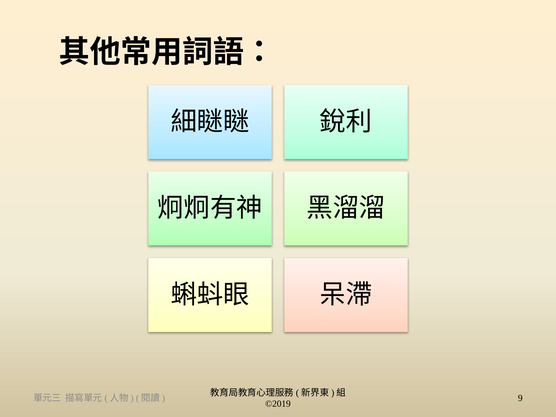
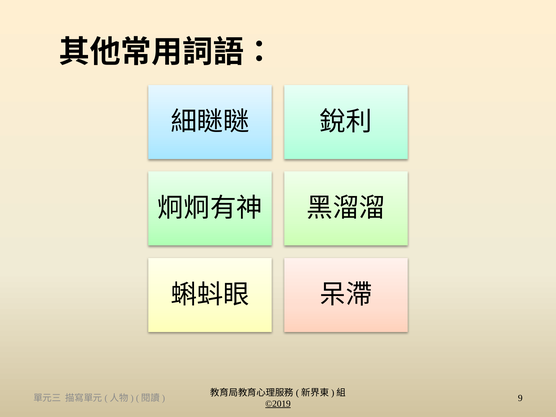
©2019 underline: none -> present
